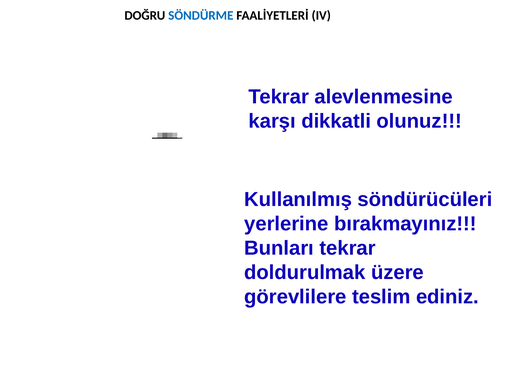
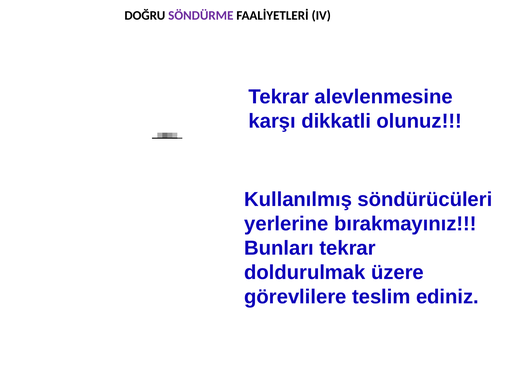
SÖNDÜRME colour: blue -> purple
